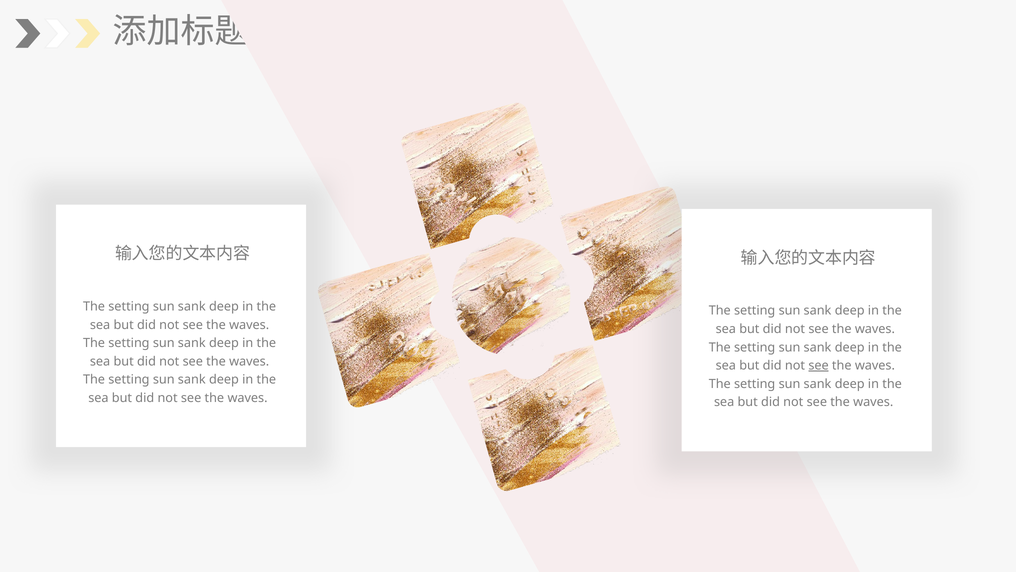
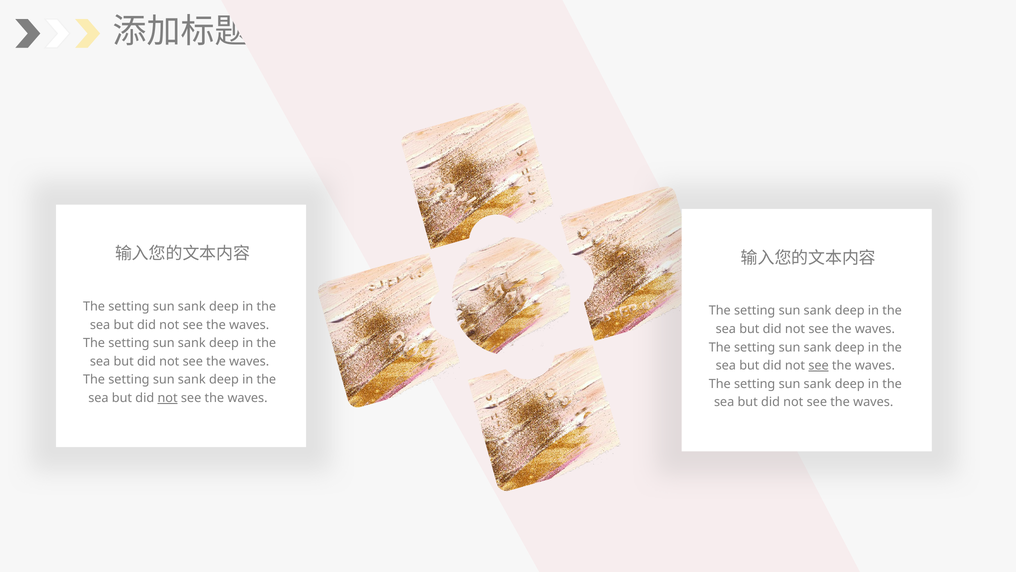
not at (168, 398) underline: none -> present
